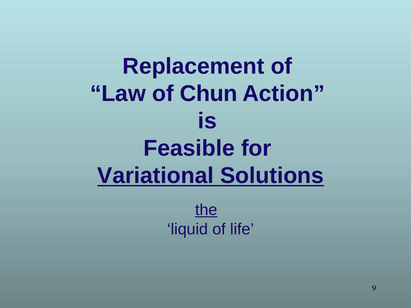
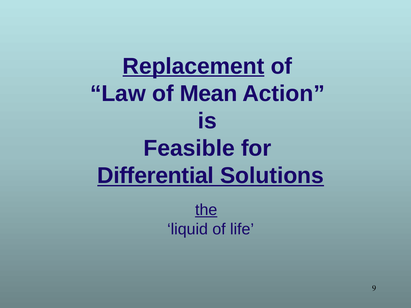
Replacement underline: none -> present
Chun: Chun -> Mean
Variational: Variational -> Differential
